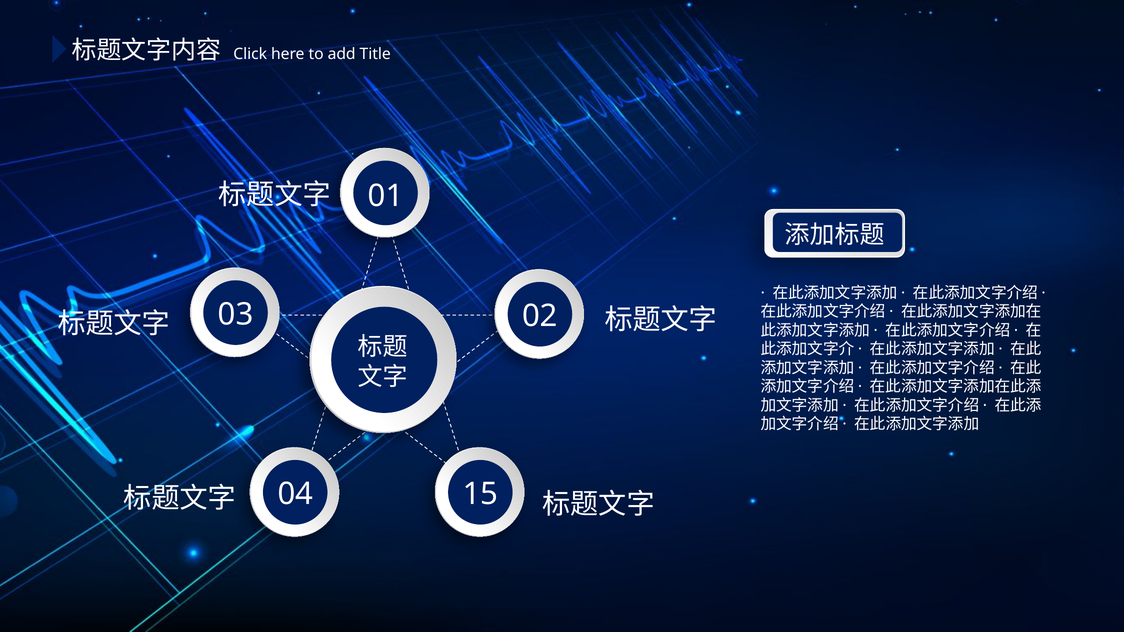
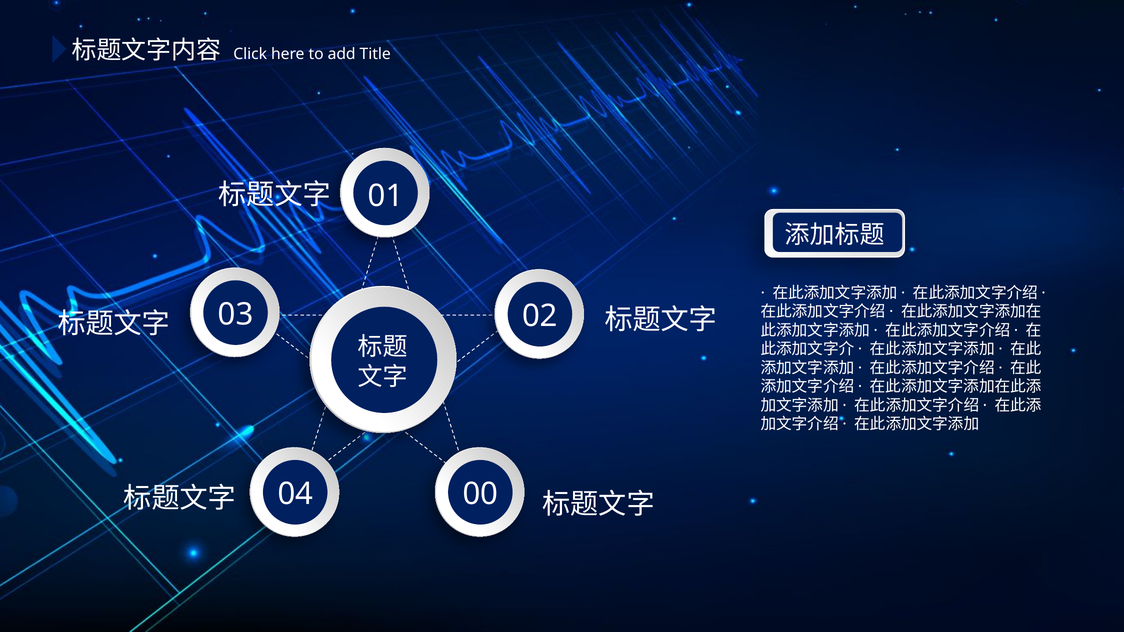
15: 15 -> 00
